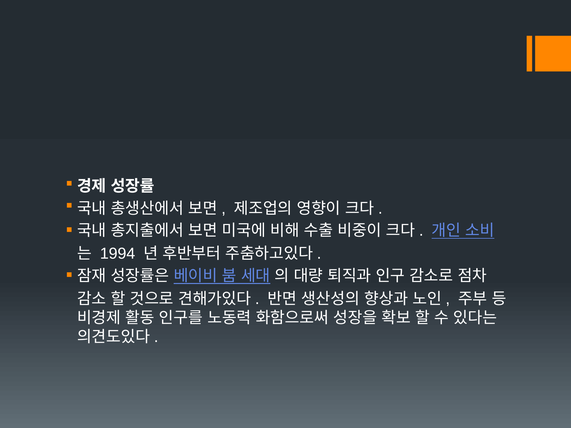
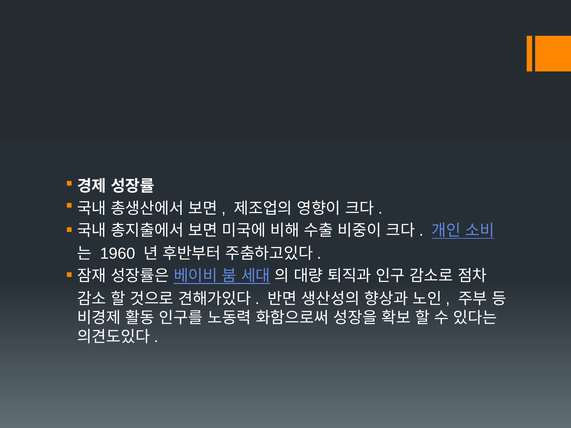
1994: 1994 -> 1960
